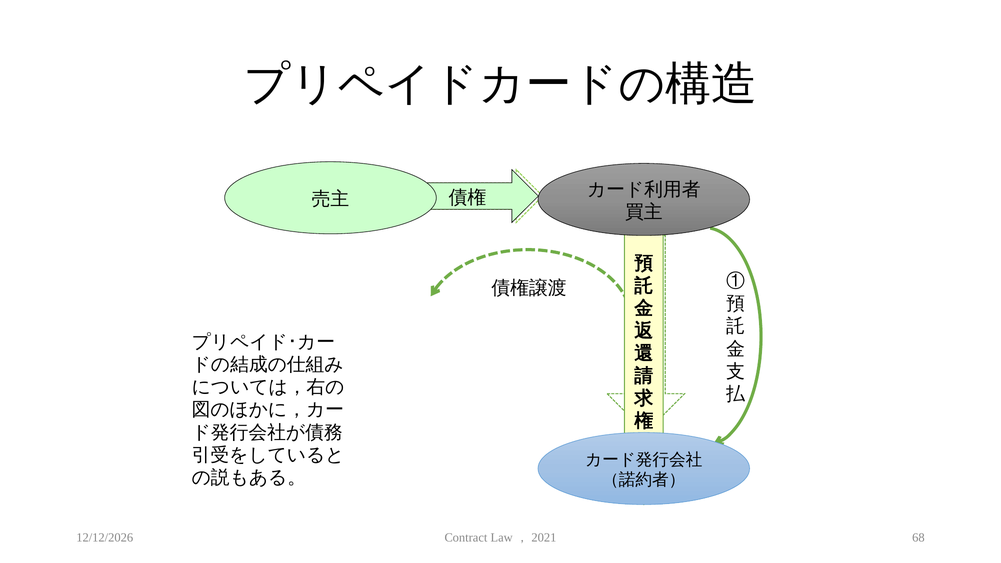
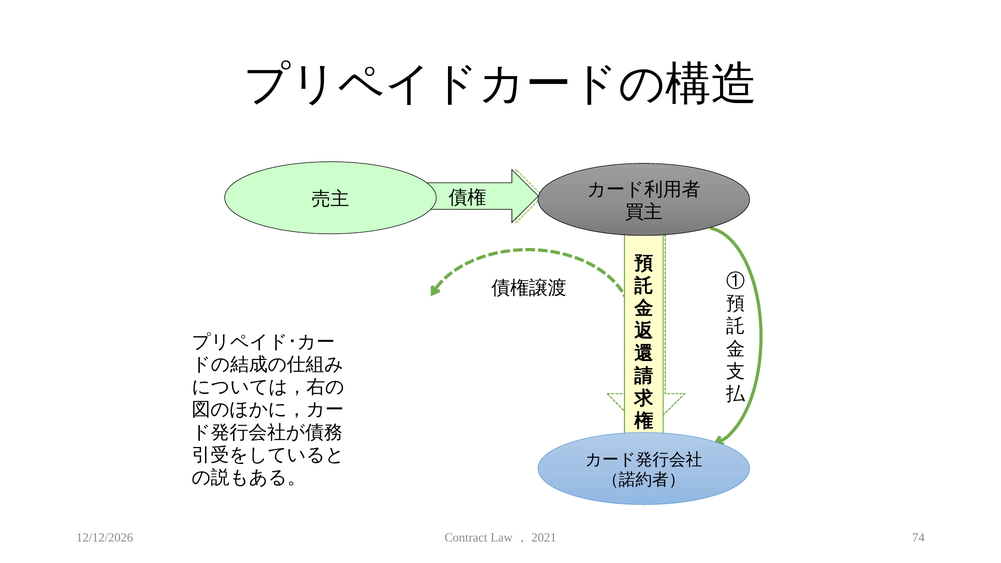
68: 68 -> 74
